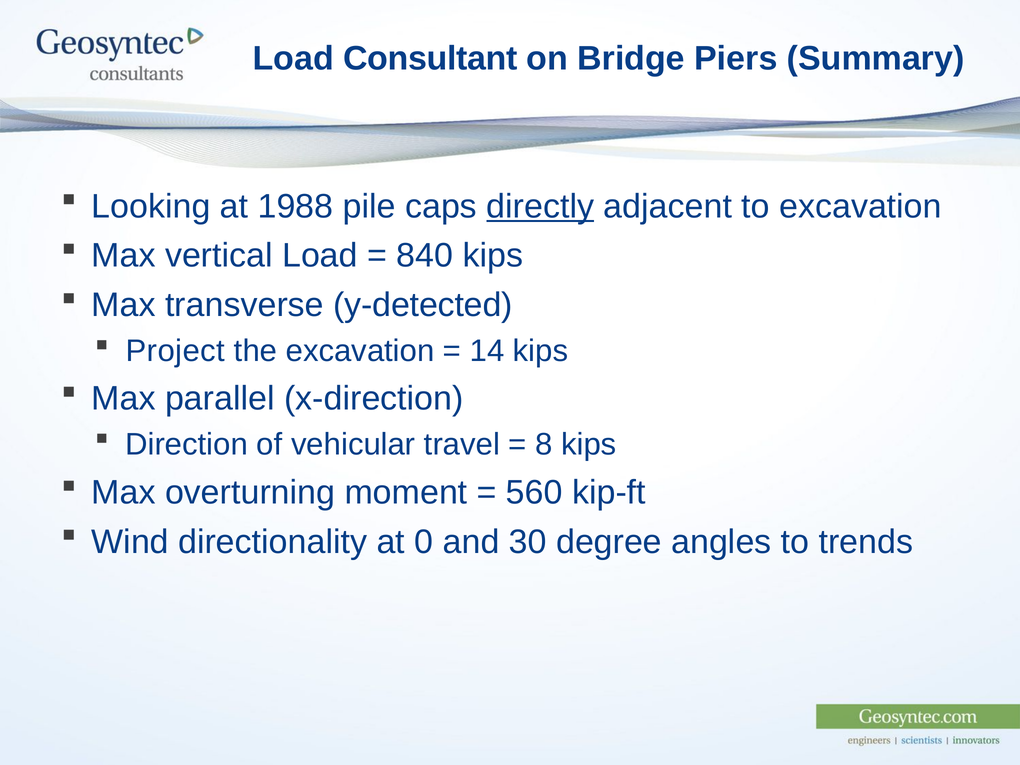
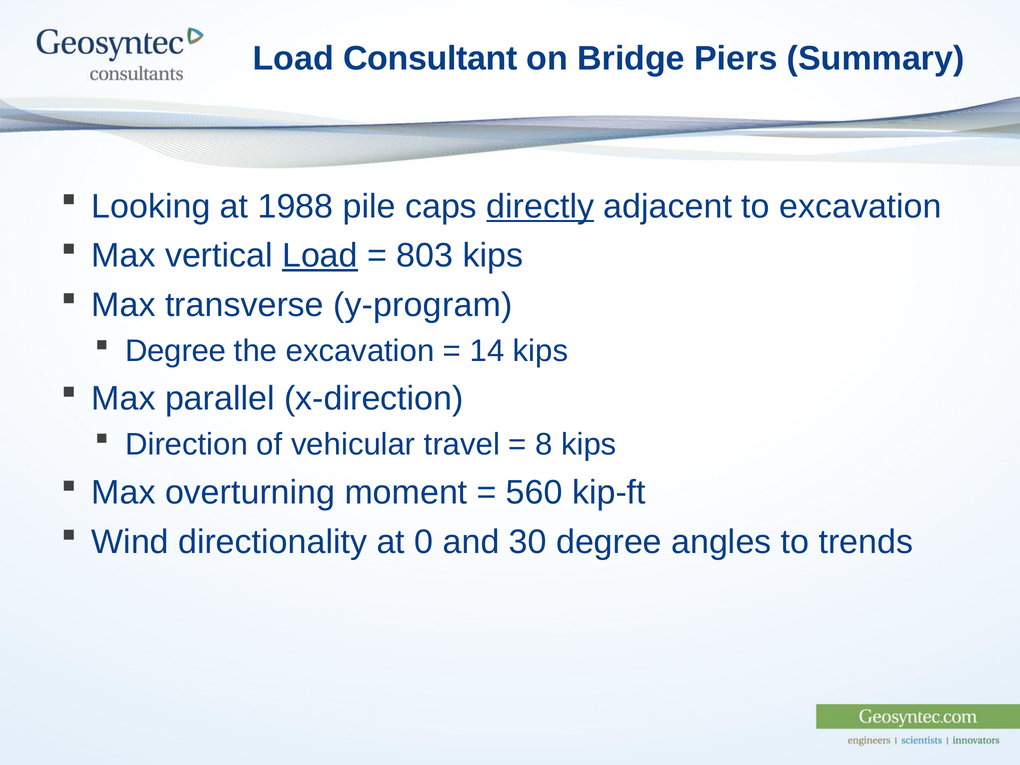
Load at (320, 256) underline: none -> present
840: 840 -> 803
y-detected: y-detected -> y-program
Project at (175, 351): Project -> Degree
